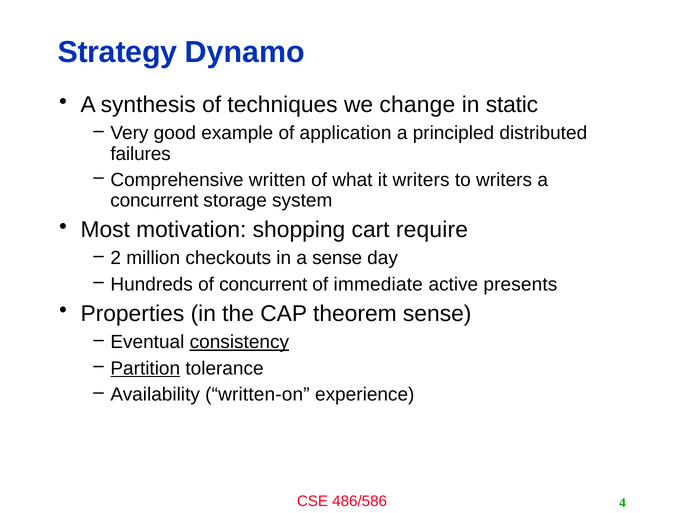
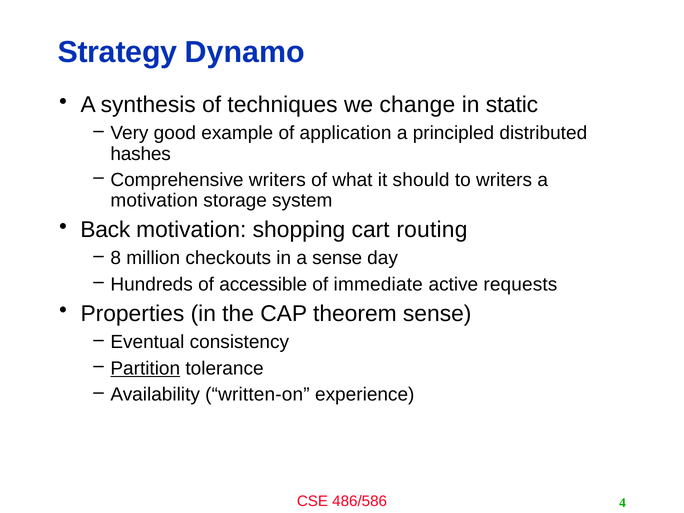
failures: failures -> hashes
Comprehensive written: written -> writers
it writers: writers -> should
concurrent at (154, 200): concurrent -> motivation
Most: Most -> Back
require: require -> routing
2: 2 -> 8
of concurrent: concurrent -> accessible
presents: presents -> requests
consistency underline: present -> none
